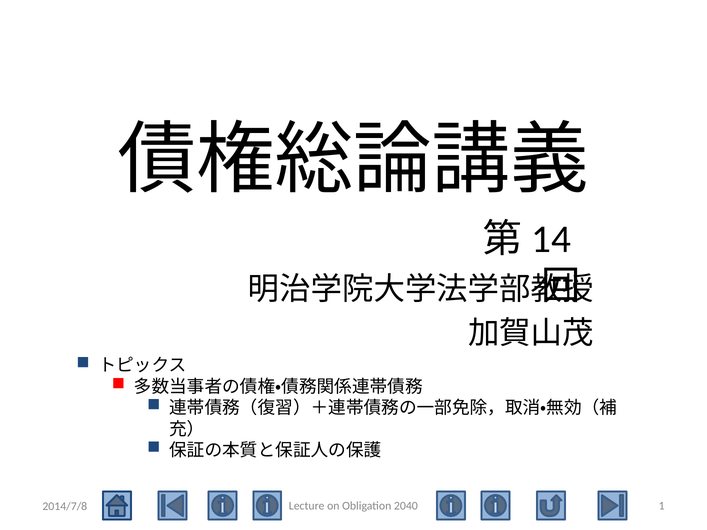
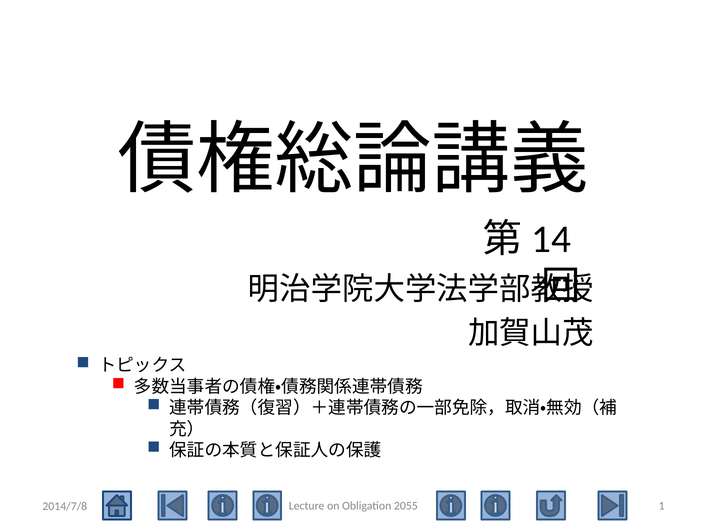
2040: 2040 -> 2055
